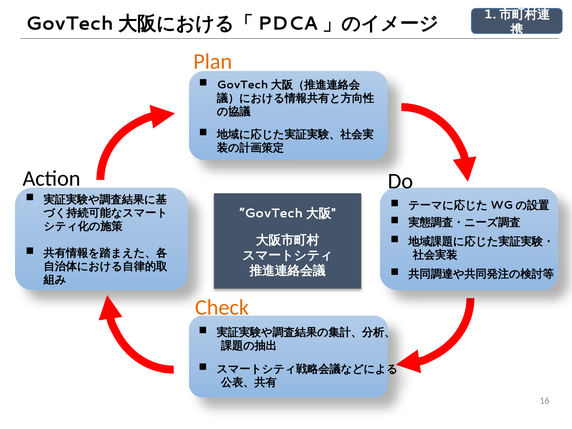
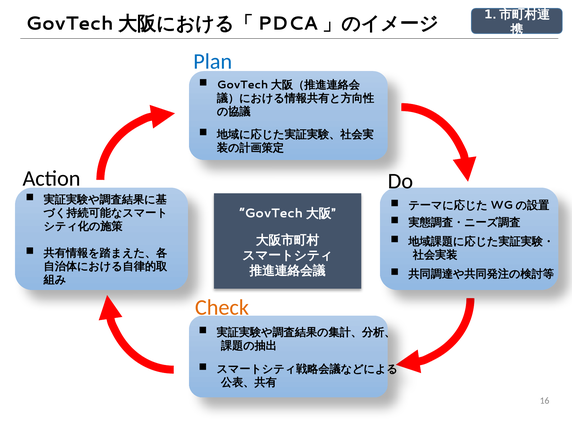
Plan colour: orange -> blue
